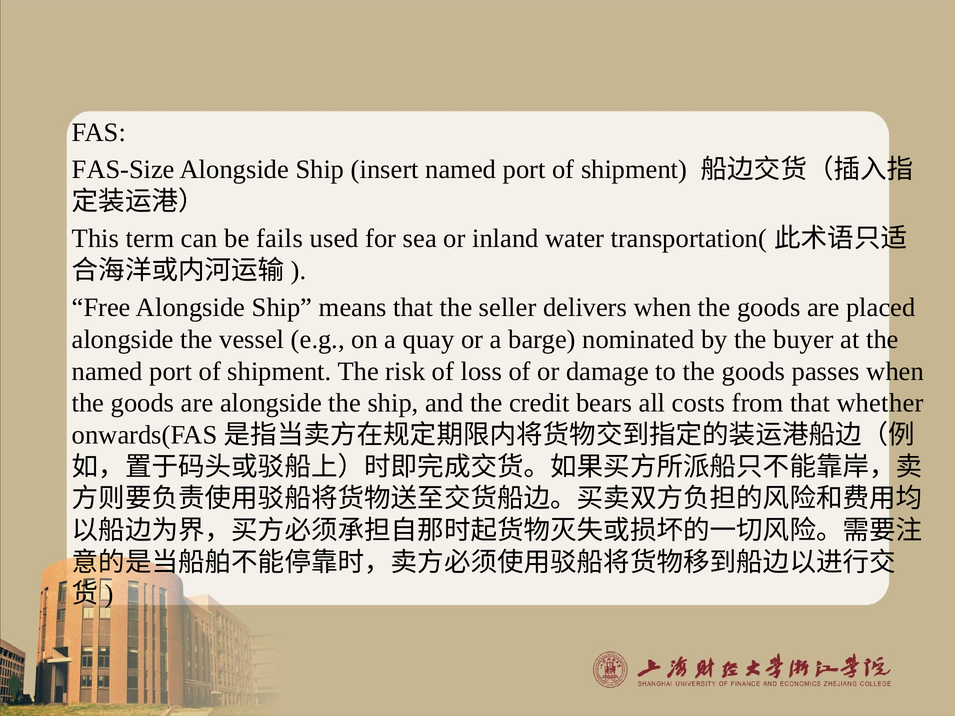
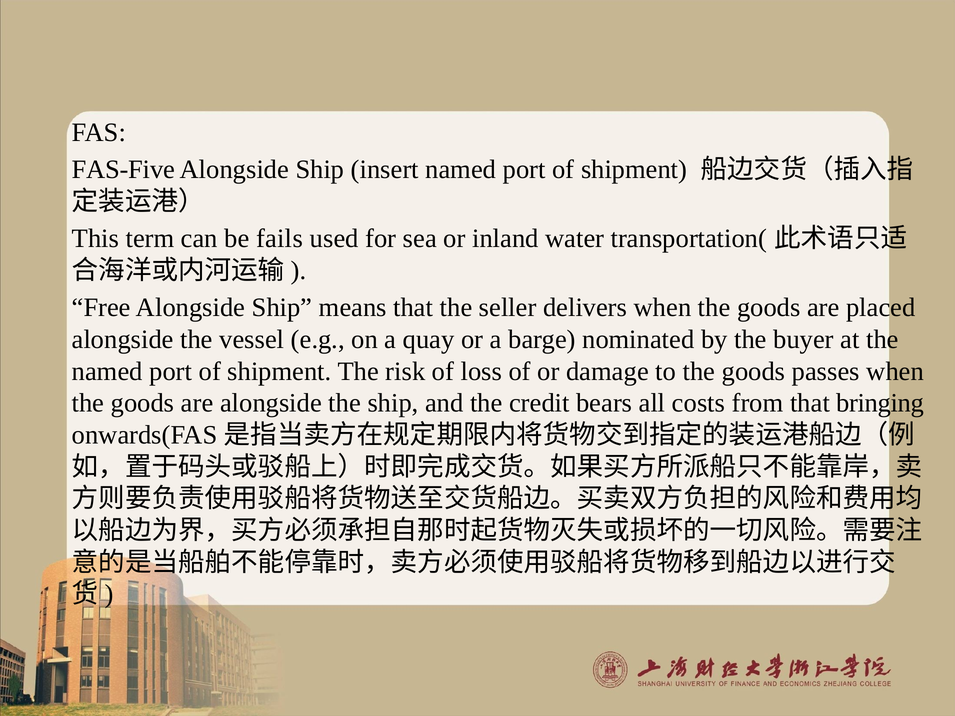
FAS-Size: FAS-Size -> FAS-Five
whether: whether -> bringing
